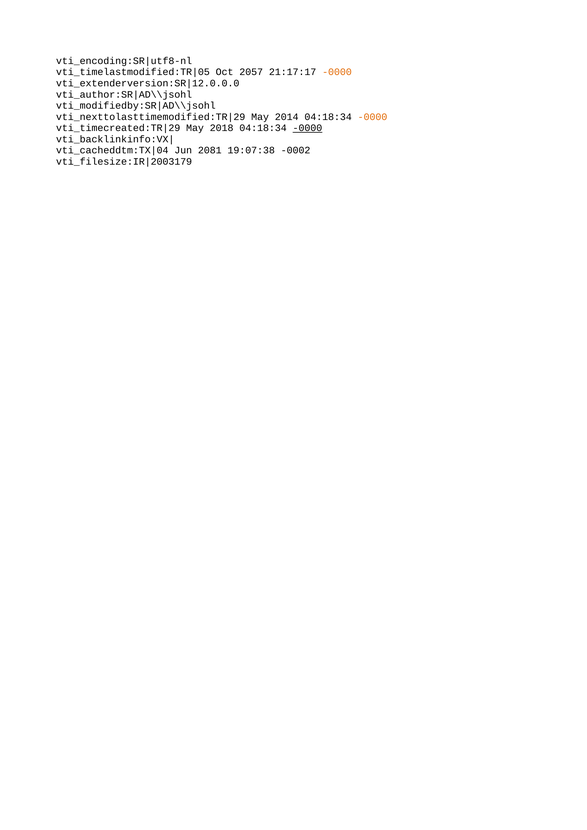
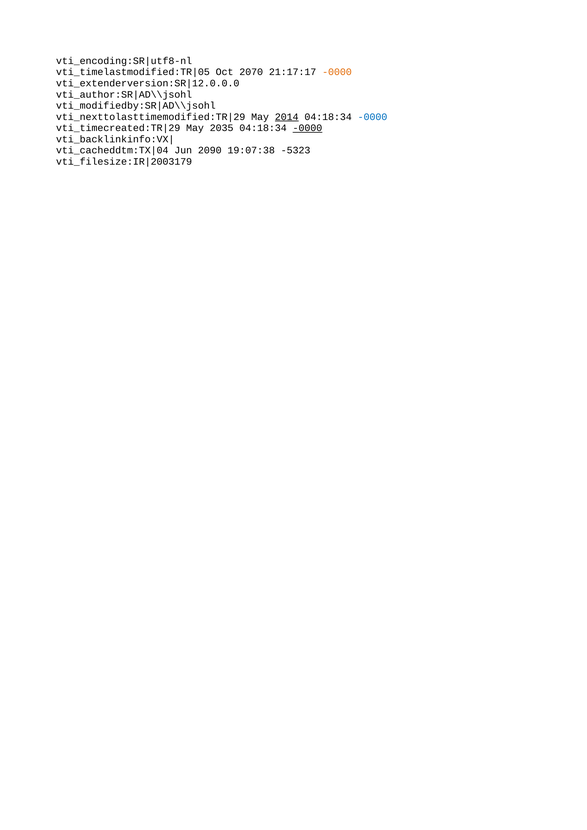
2057: 2057 -> 2070
2014 underline: none -> present
-0000 at (373, 117) colour: orange -> blue
2018: 2018 -> 2035
2081: 2081 -> 2090
-0002: -0002 -> -5323
